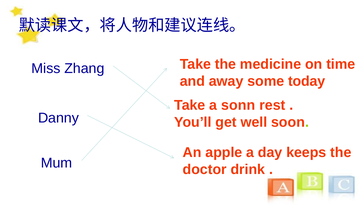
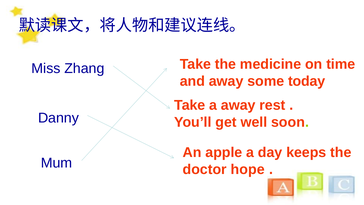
a sonn: sonn -> away
drink: drink -> hope
